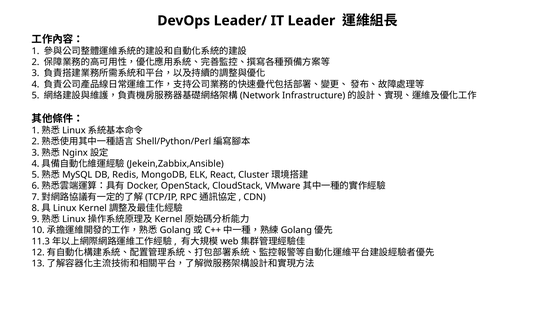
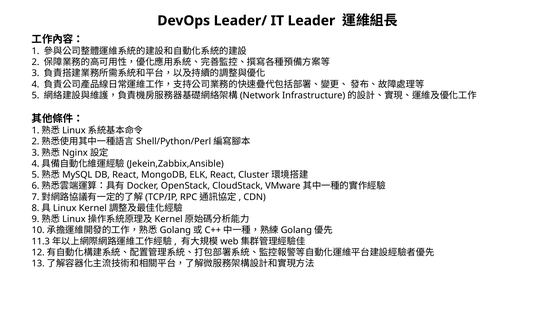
DB Redis: Redis -> React
